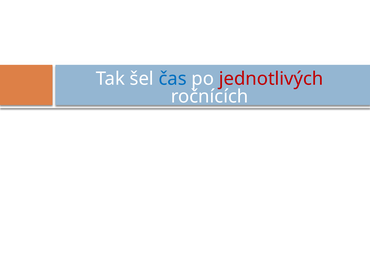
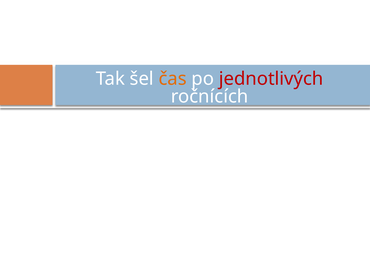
čas colour: blue -> orange
